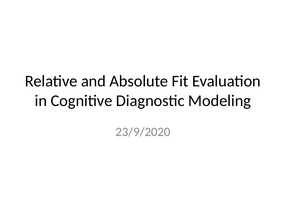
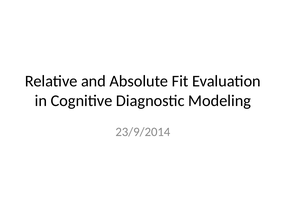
23/9/2020: 23/9/2020 -> 23/9/2014
